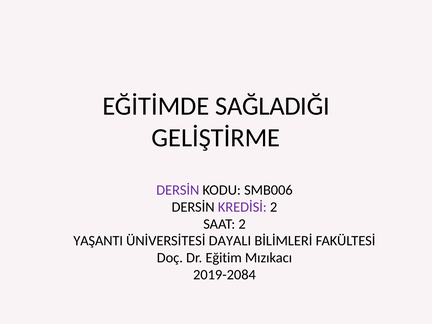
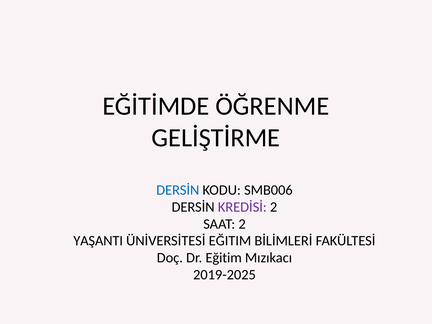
SAĞLADIĞI: SAĞLADIĞI -> ÖĞRENME
DERSİN at (178, 190) colour: purple -> blue
ÜNİVERSİTESİ DAYALI: DAYALI -> EĞITIM
2019-2084: 2019-2084 -> 2019-2025
